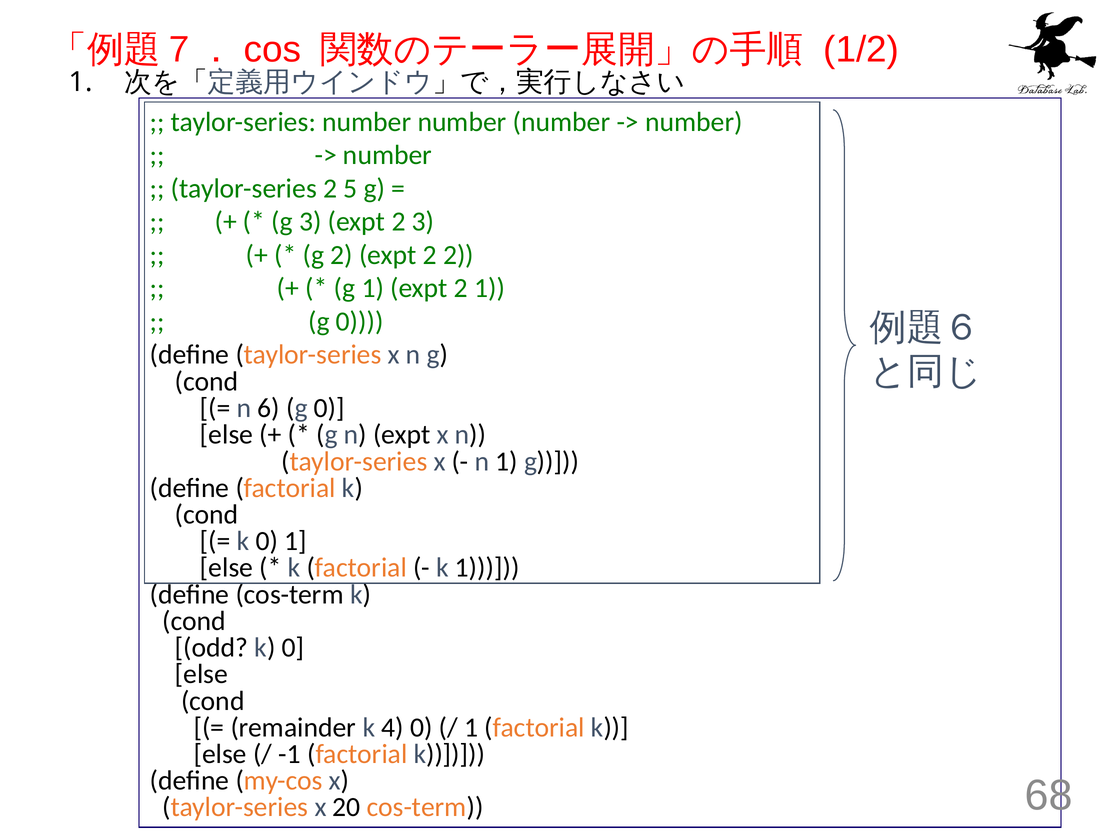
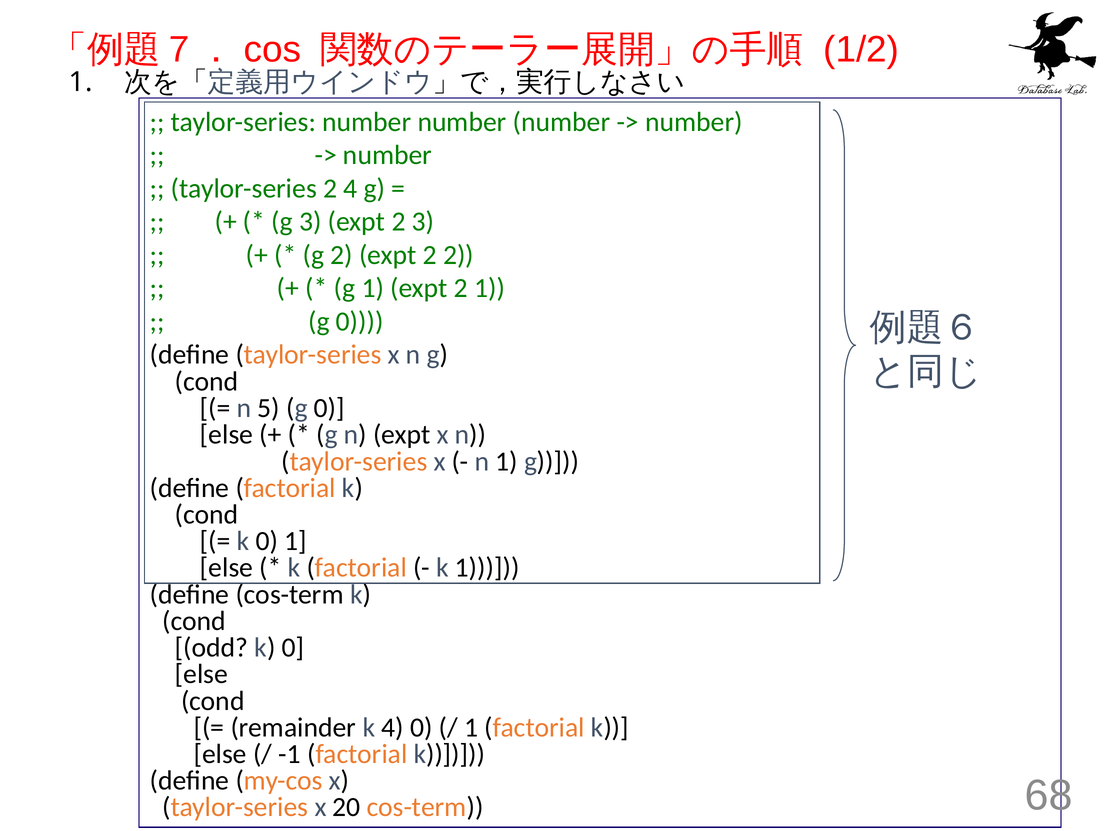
2 5: 5 -> 4
6: 6 -> 5
